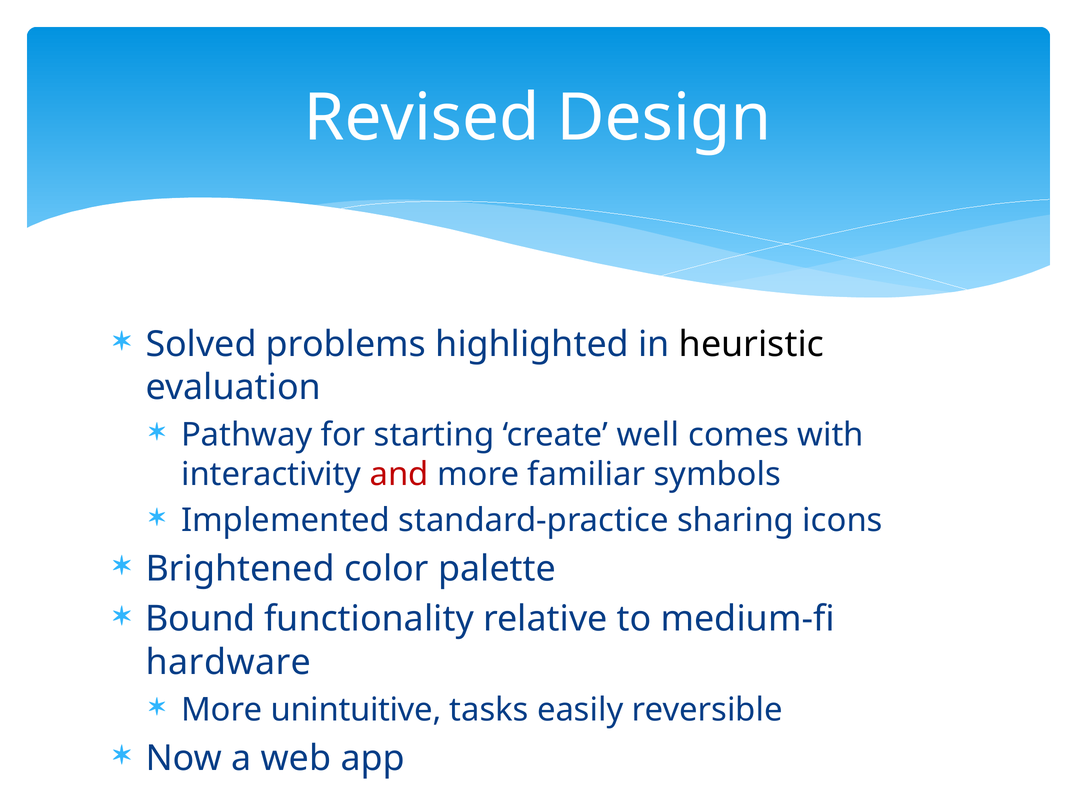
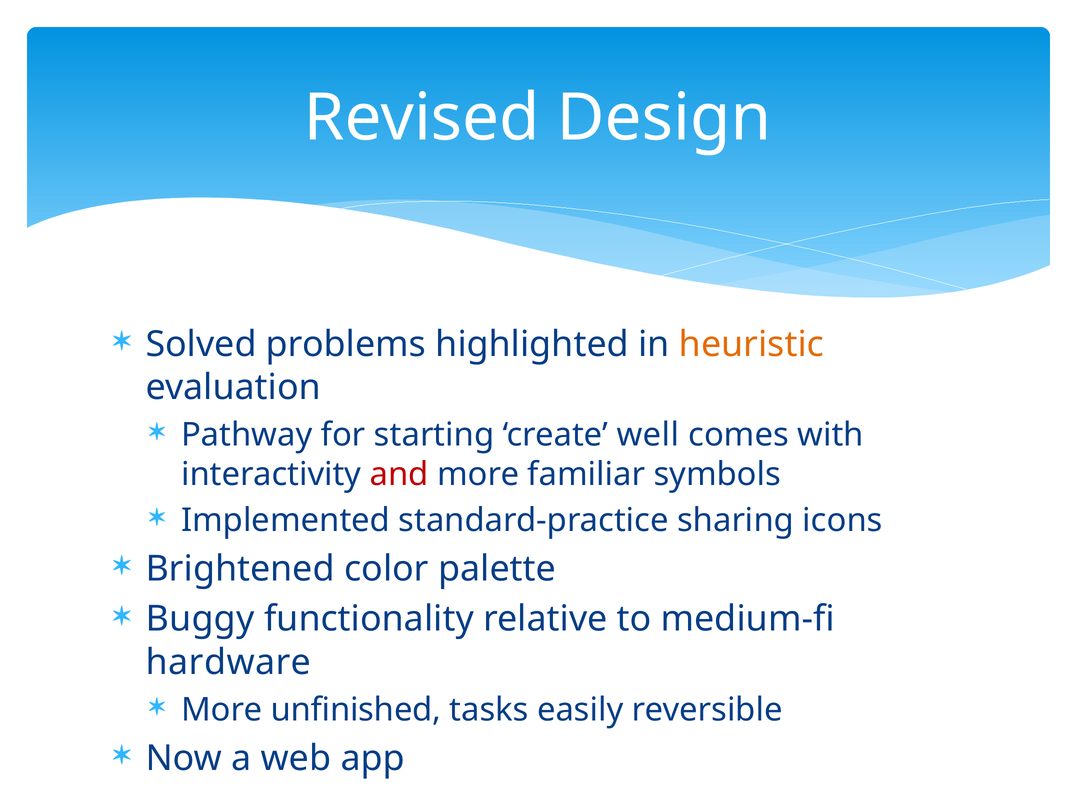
heuristic colour: black -> orange
Bound: Bound -> Buggy
unintuitive: unintuitive -> unfinished
